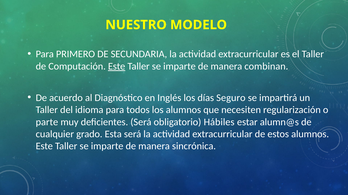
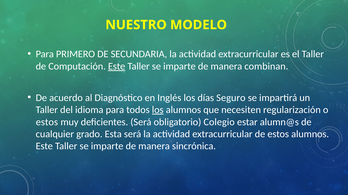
los at (158, 110) underline: none -> present
parte at (47, 122): parte -> estos
Hábiles: Hábiles -> Colegio
